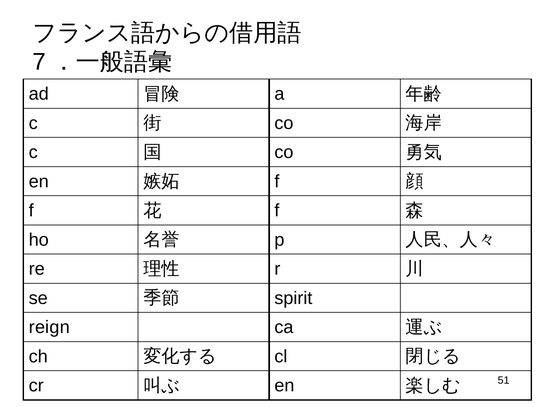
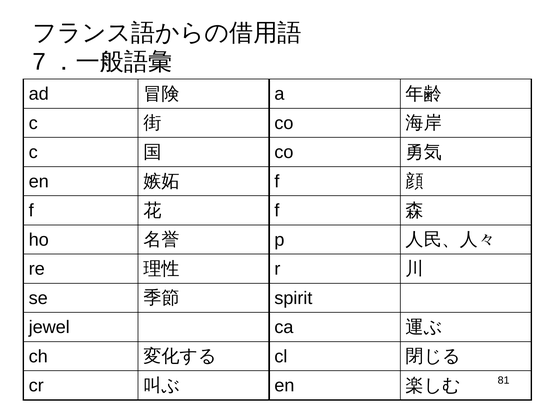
reign: reign -> jewel
51: 51 -> 81
